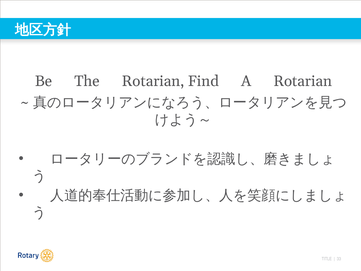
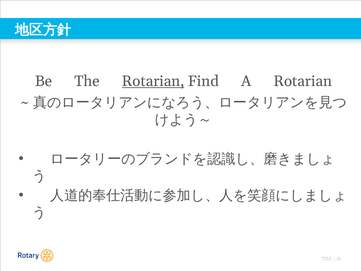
Rotarian at (153, 81) underline: none -> present
